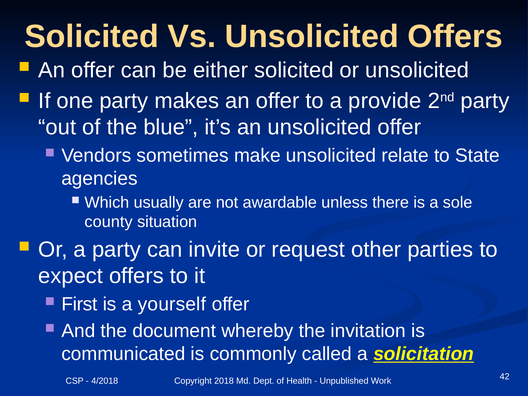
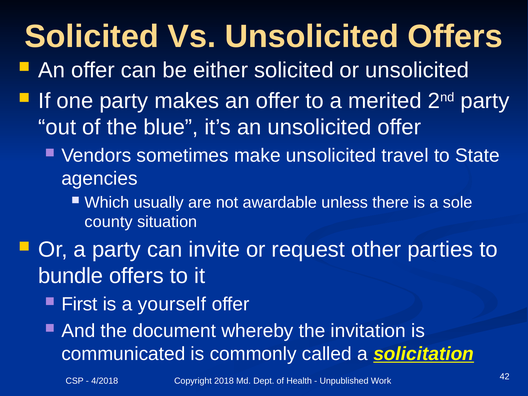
provide: provide -> merited
relate: relate -> travel
expect: expect -> bundle
